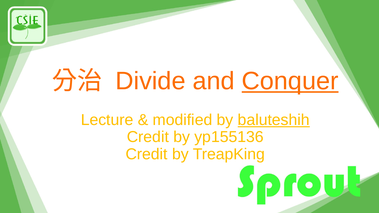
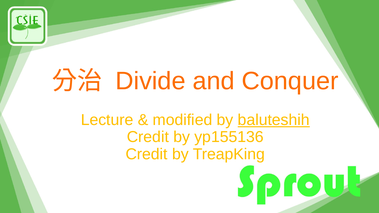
Conquer underline: present -> none
